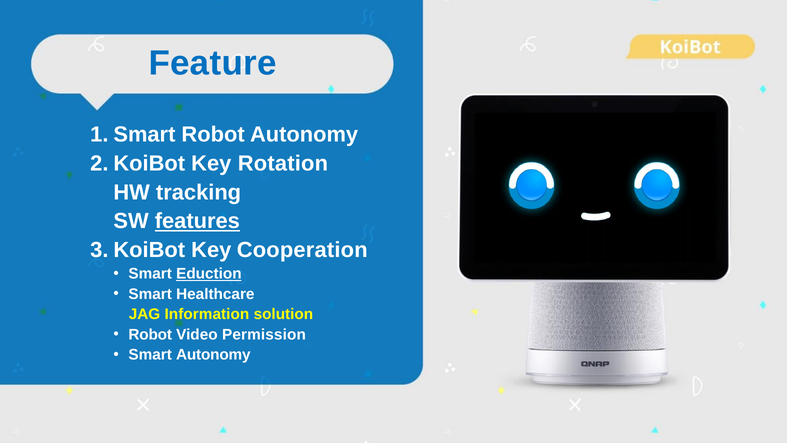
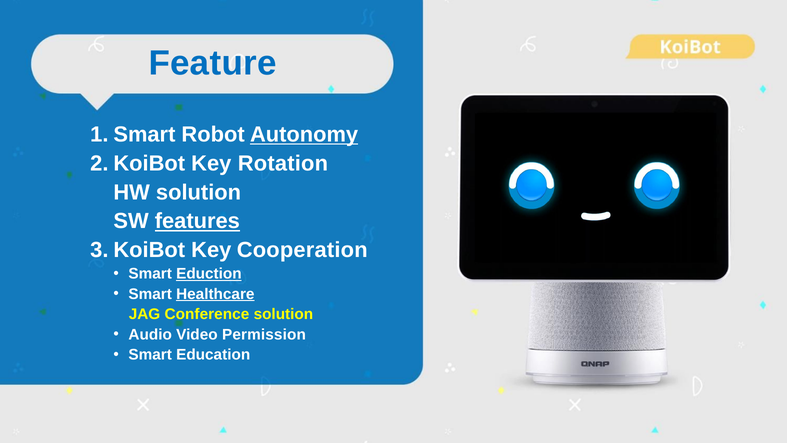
Autonomy at (304, 134) underline: none -> present
HW tracking: tracking -> solution
Healthcare underline: none -> present
Information: Information -> Conference
Robot at (150, 334): Robot -> Audio
Smart Autonomy: Autonomy -> Education
